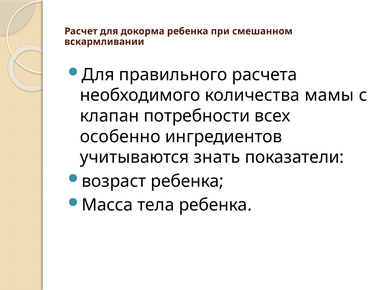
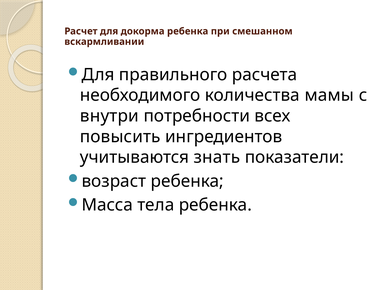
клапан: клапан -> внутри
особенно: особенно -> повысить
